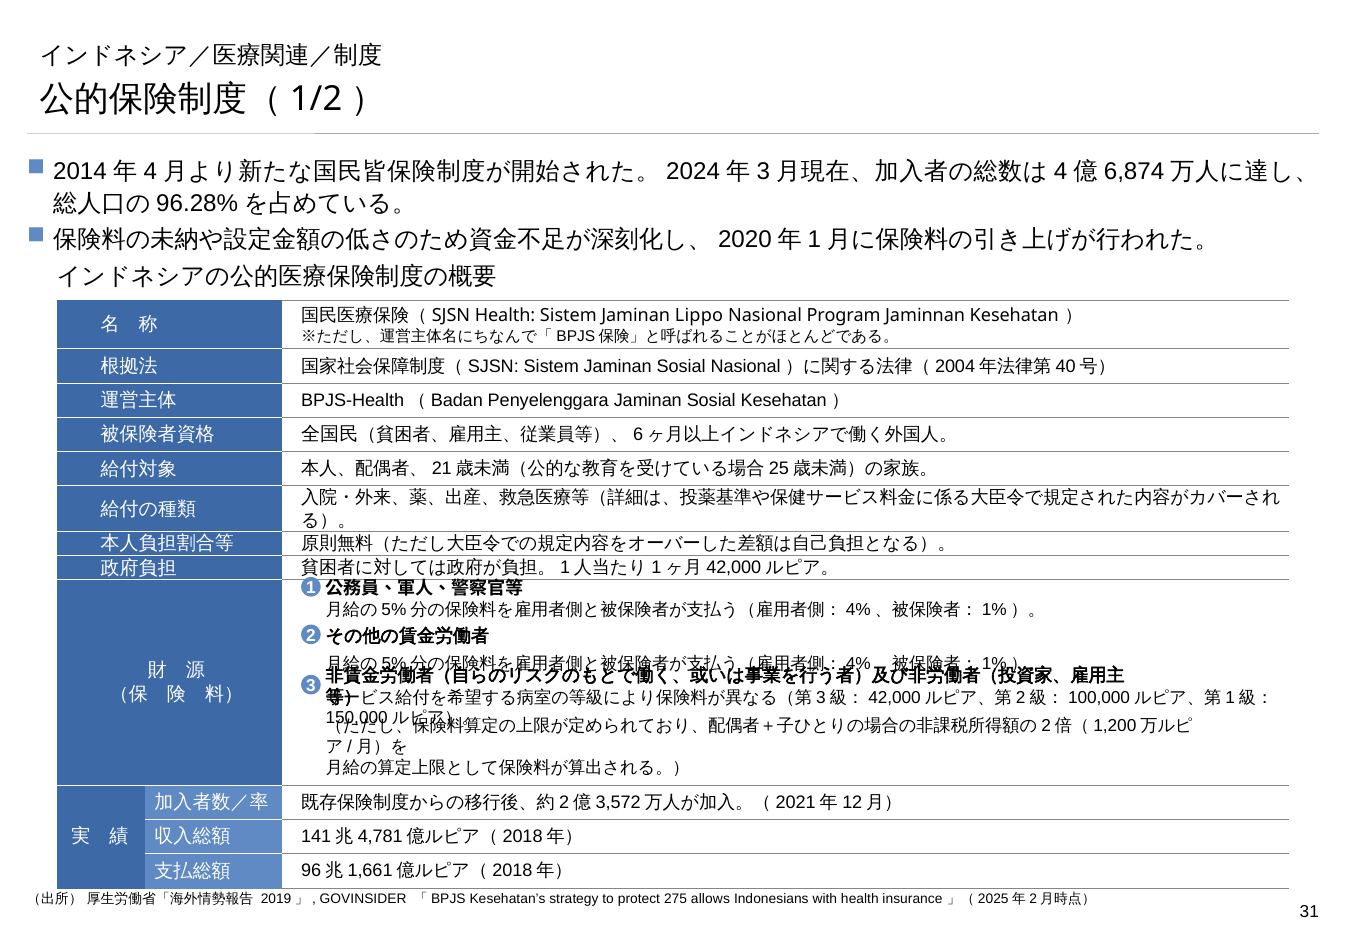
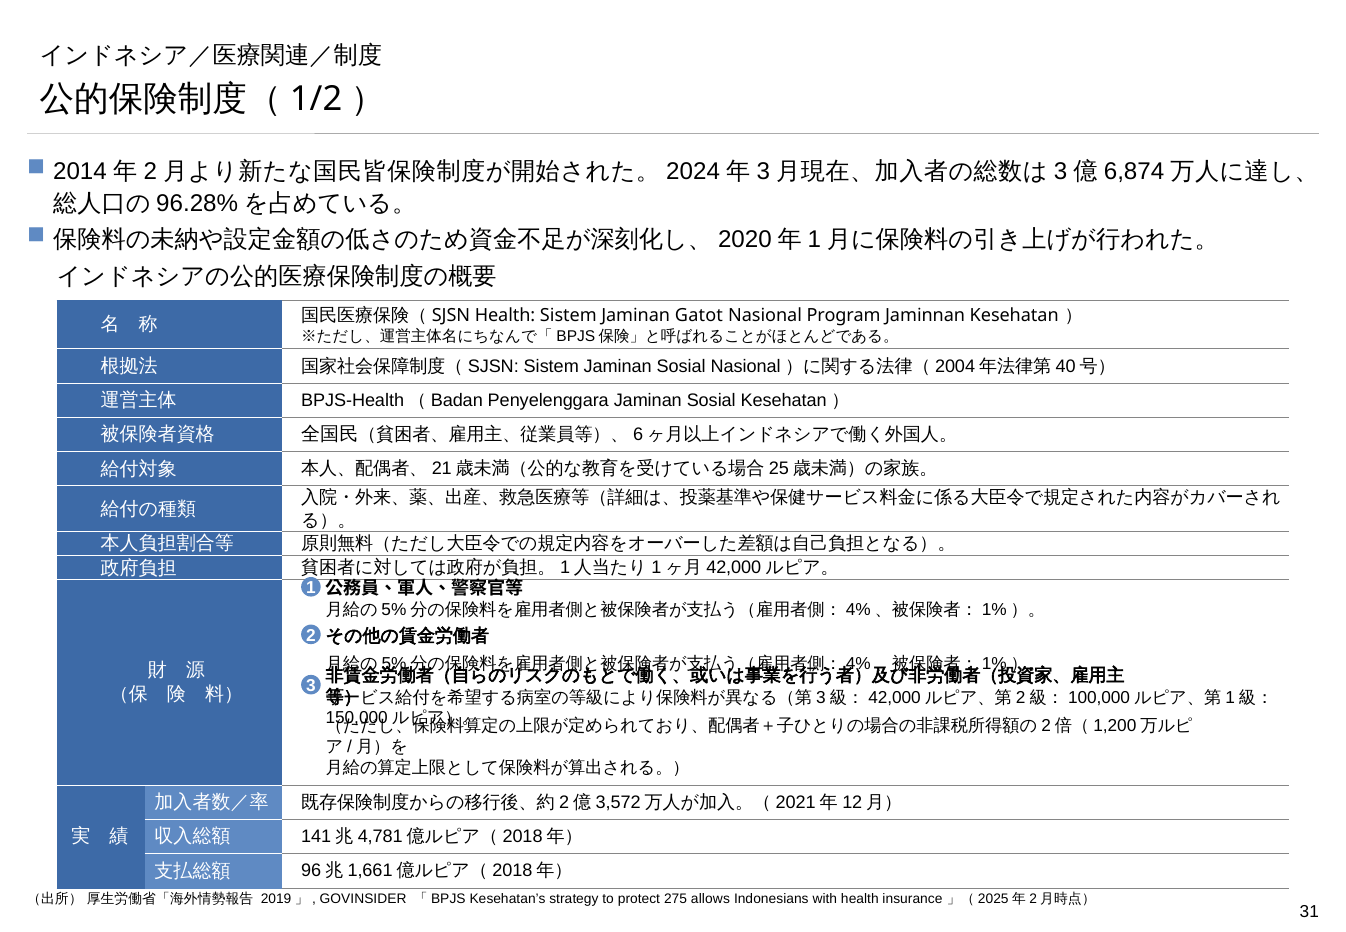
4 at (150, 172): 4 -> 2
4 at (1061, 172): 4 -> 3
Lippo: Lippo -> Gatot
